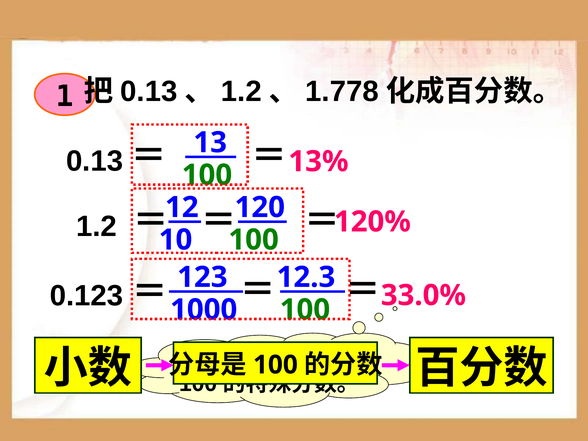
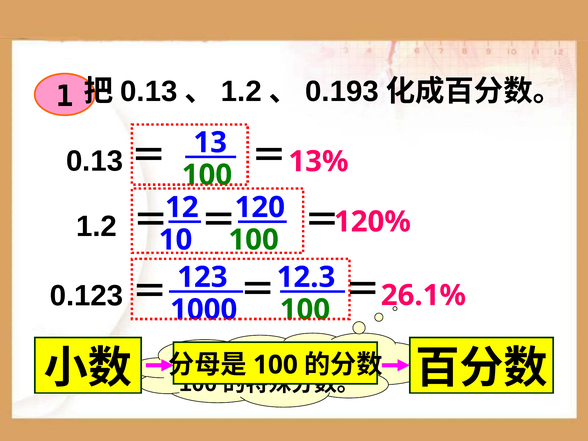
1.778: 1.778 -> 0.193
33.0%: 33.0% -> 26.1%
